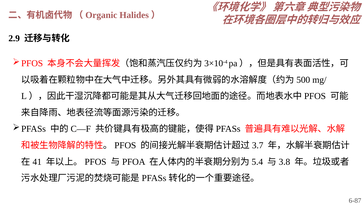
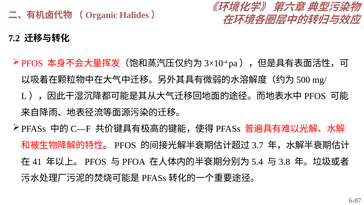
2.9: 2.9 -> 7.2
